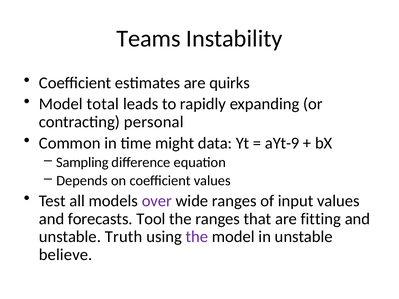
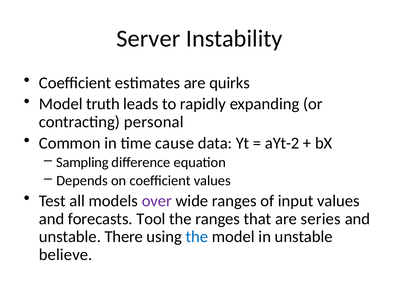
Teams: Teams -> Server
total: total -> truth
might: might -> cause
aYt-9: aYt-9 -> aYt-2
fitting: fitting -> series
Truth: Truth -> There
the at (197, 237) colour: purple -> blue
